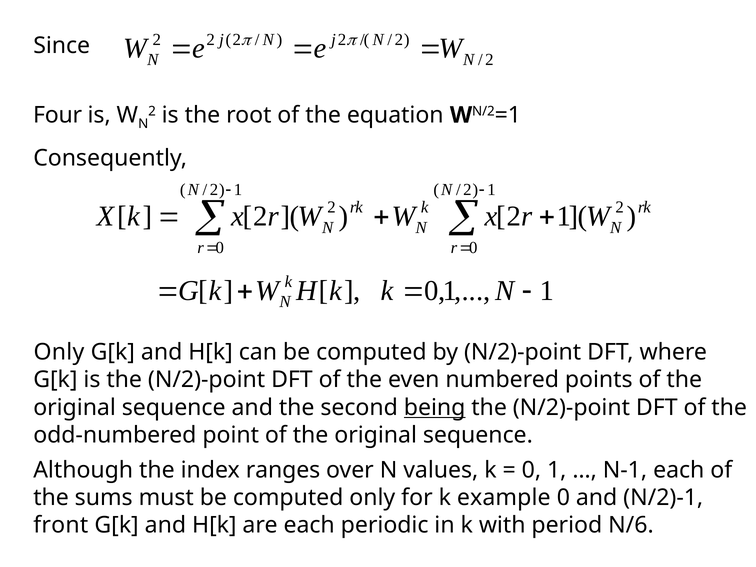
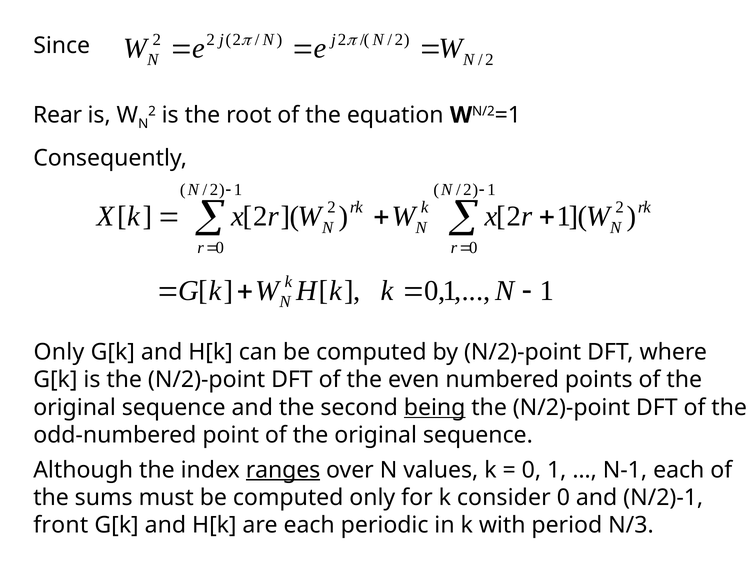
Four: Four -> Rear
ranges underline: none -> present
example: example -> consider
N/6: N/6 -> N/3
